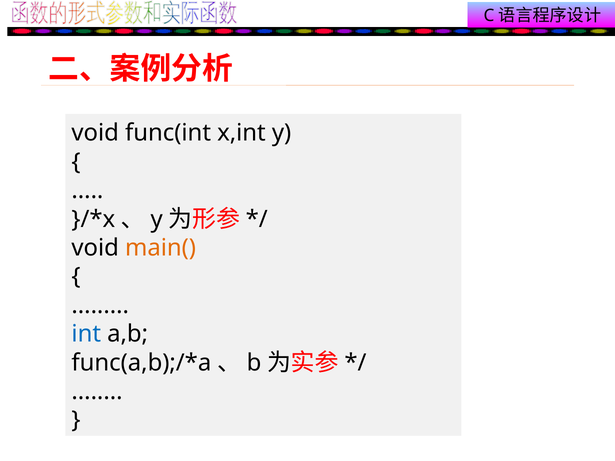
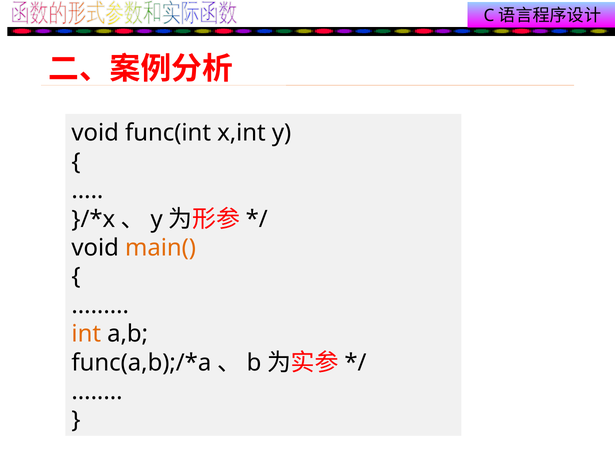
int colour: blue -> orange
